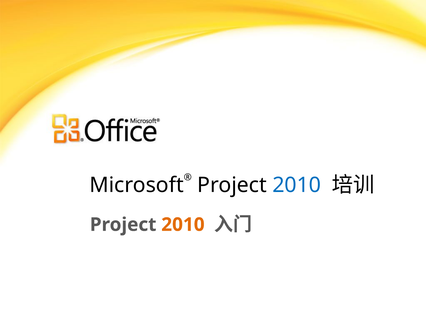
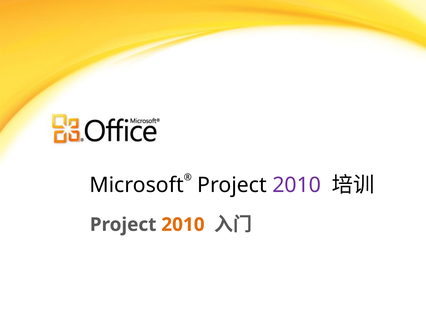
2010 at (297, 185) colour: blue -> purple
